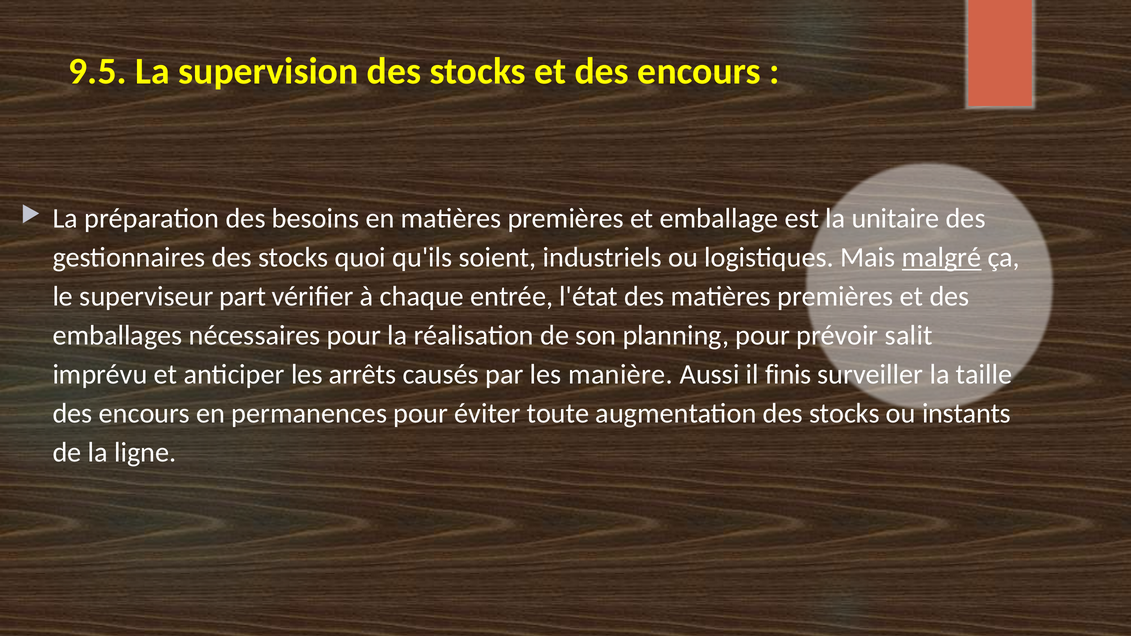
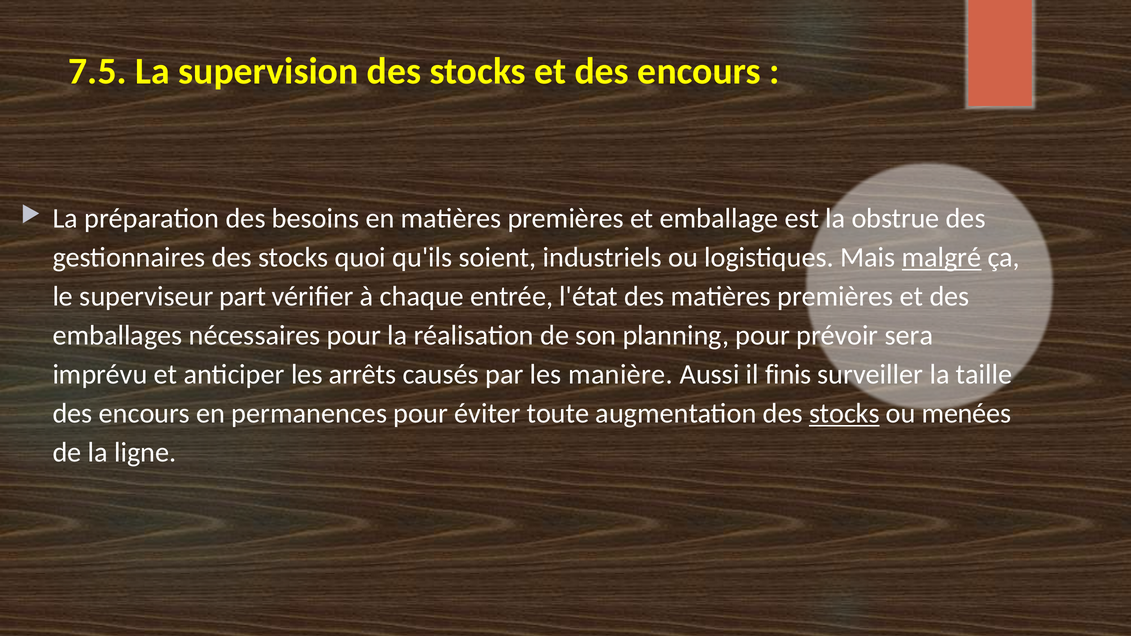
9.5: 9.5 -> 7.5
unitaire: unitaire -> obstrue
salit: salit -> sera
stocks at (844, 414) underline: none -> present
instants: instants -> menées
